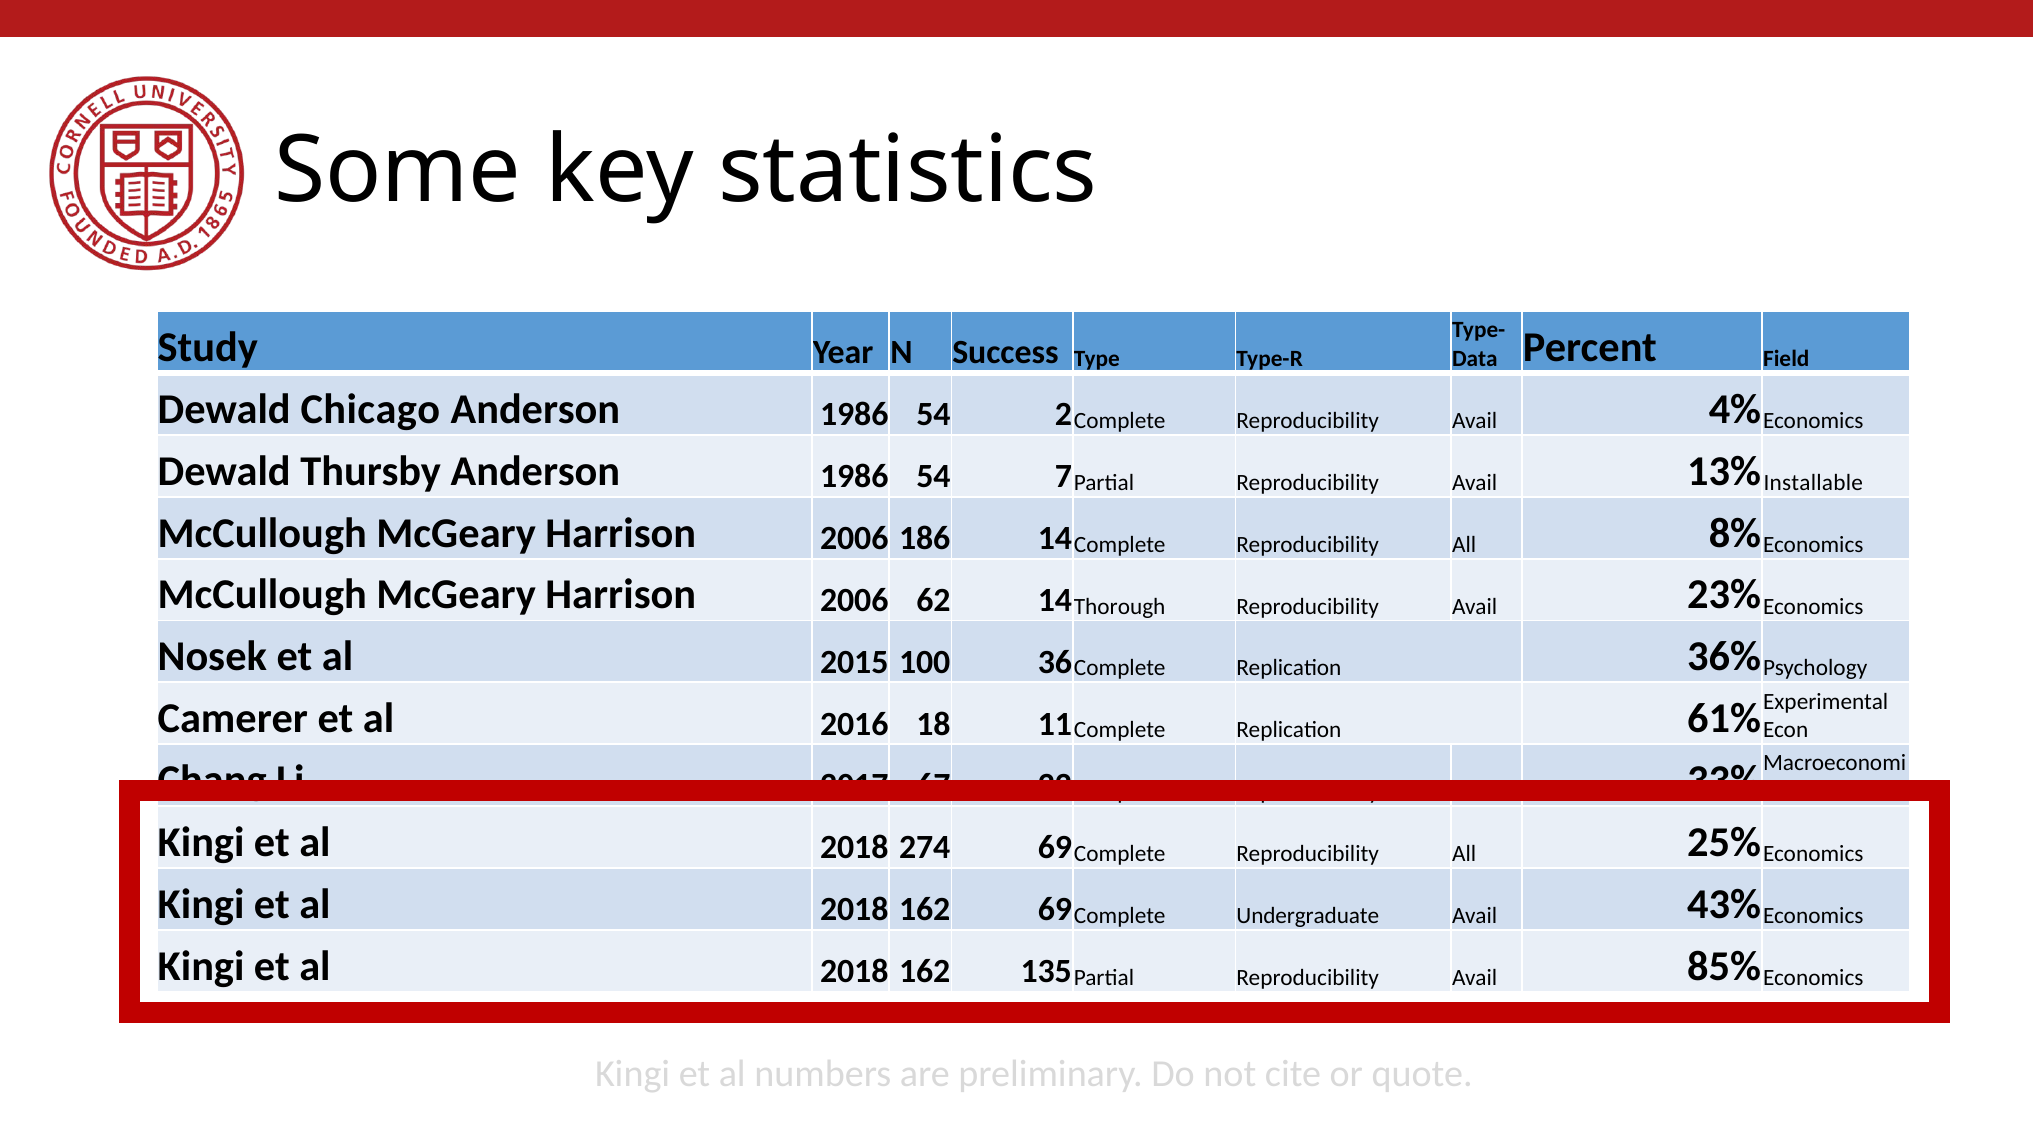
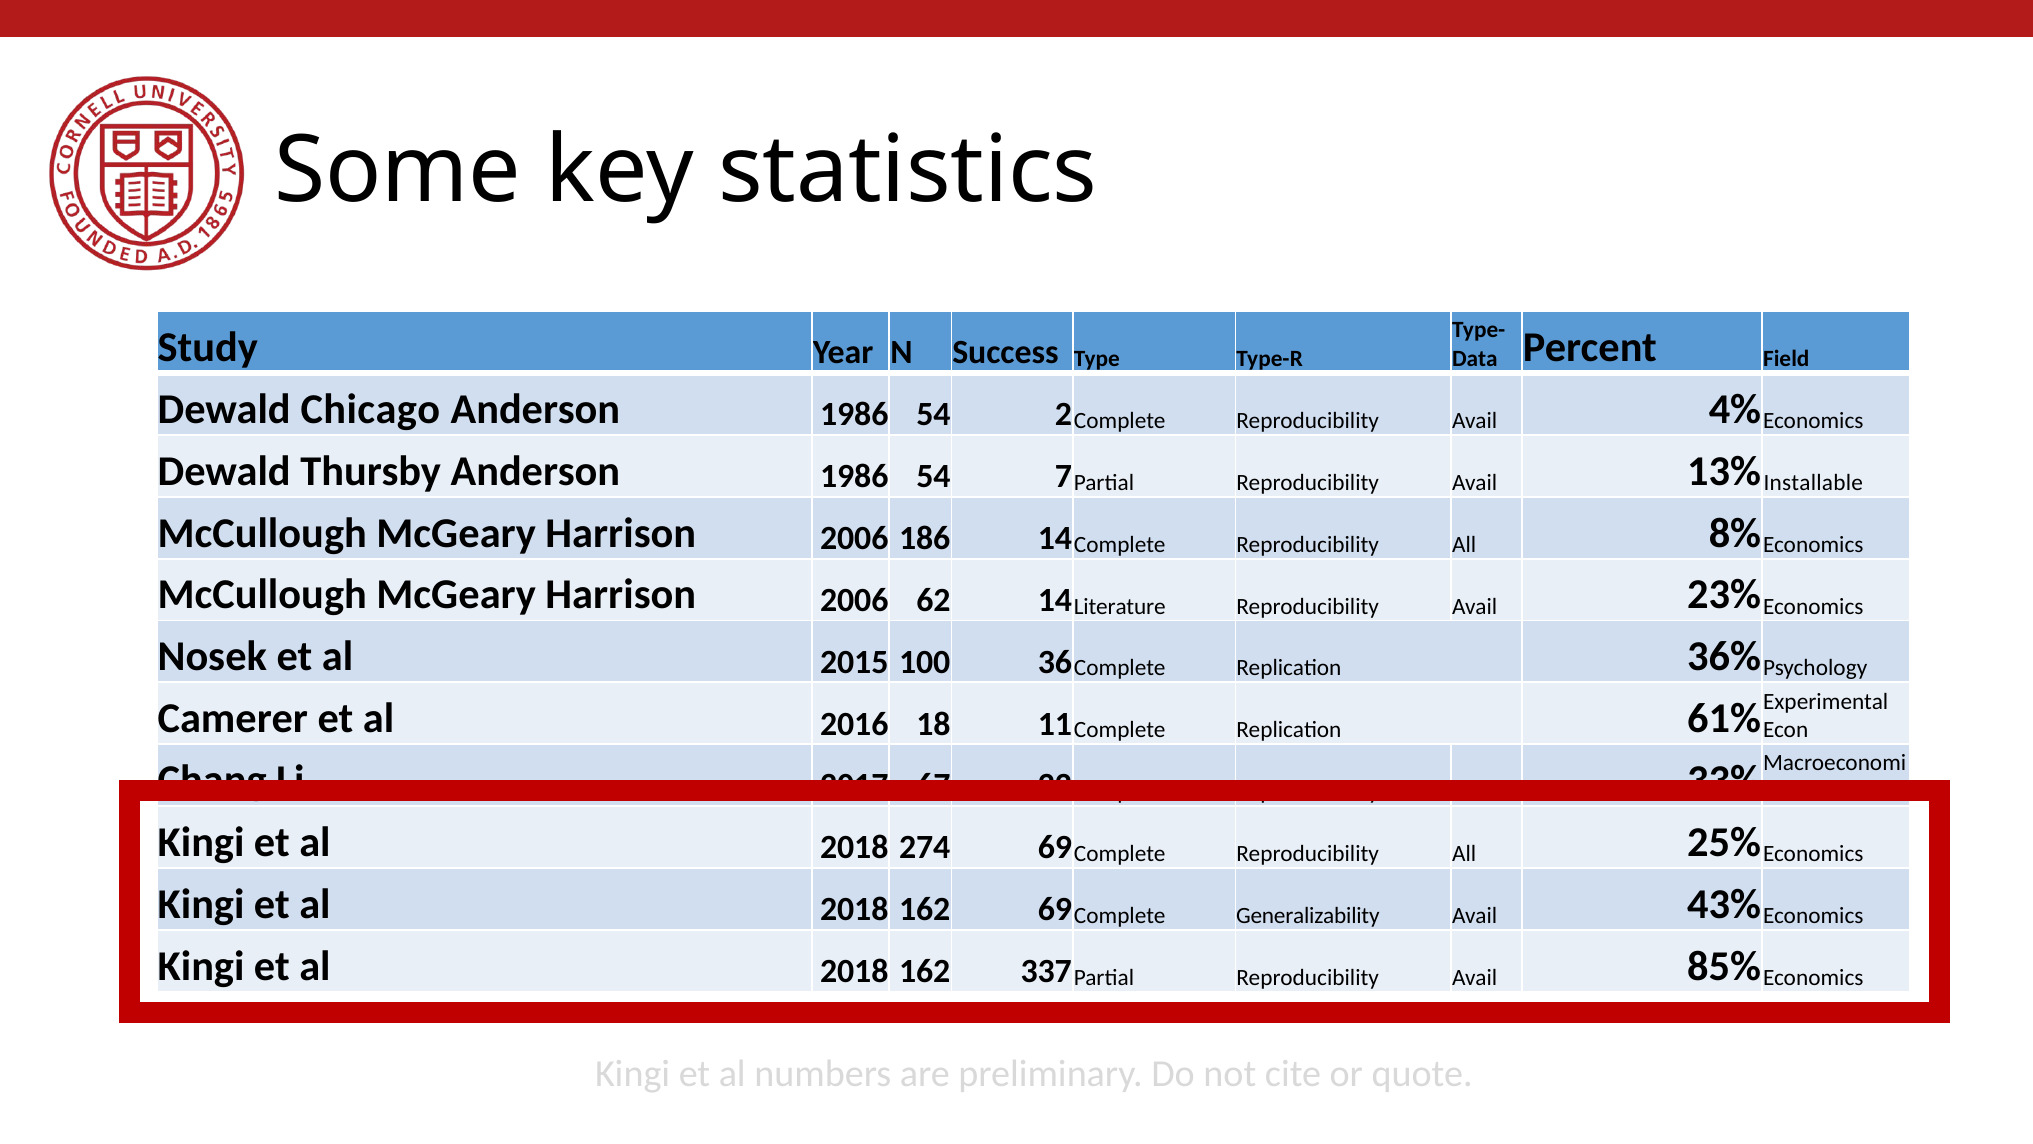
Thorough: Thorough -> Literature
Undergraduate: Undergraduate -> Generalizability
135: 135 -> 337
